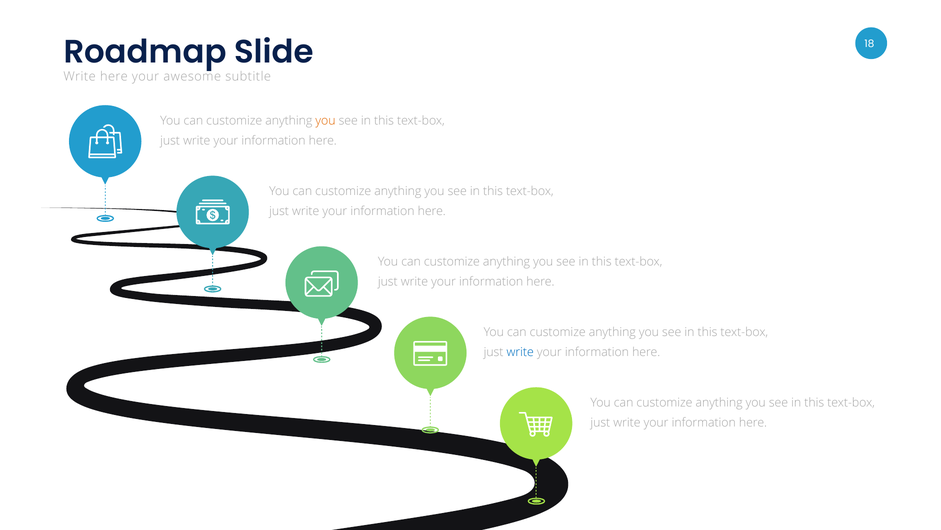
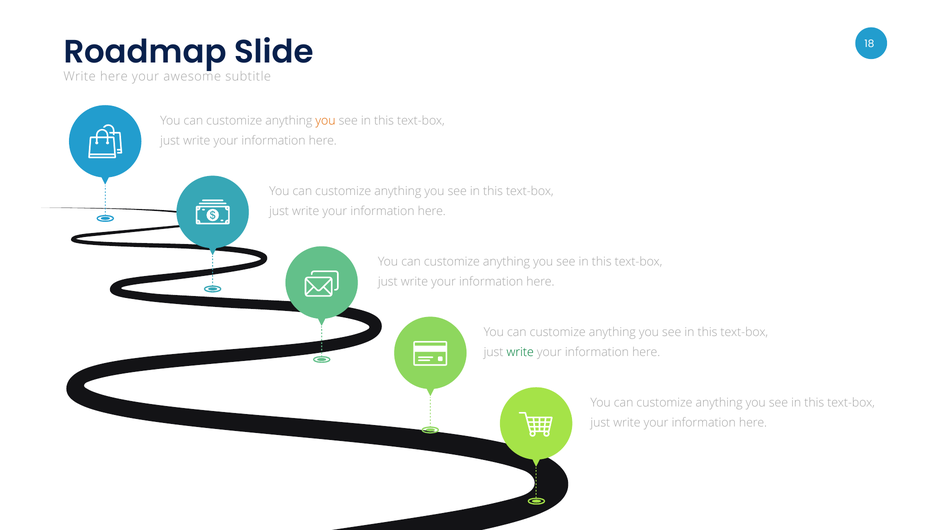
write at (520, 352) colour: blue -> green
